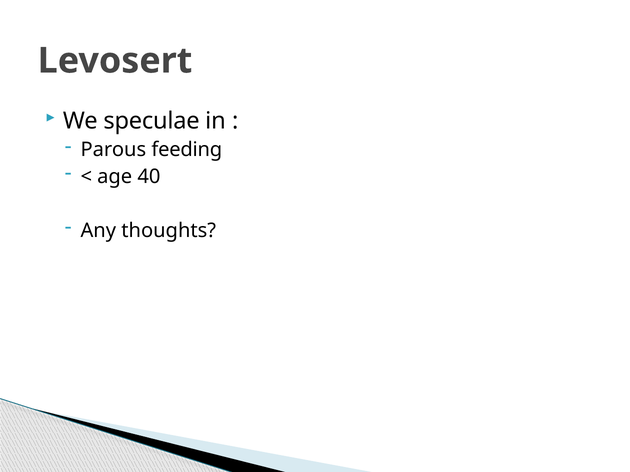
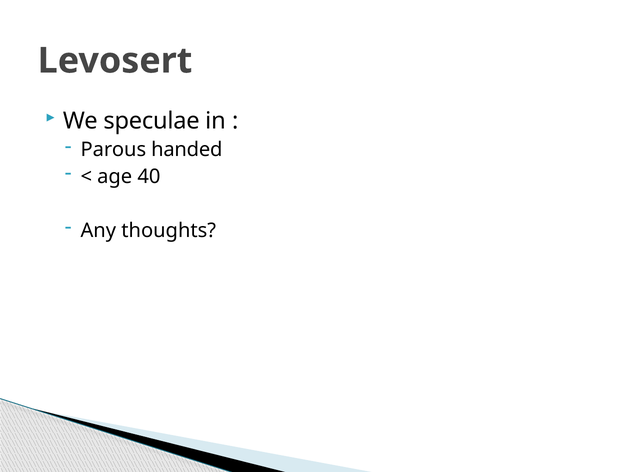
feeding: feeding -> handed
